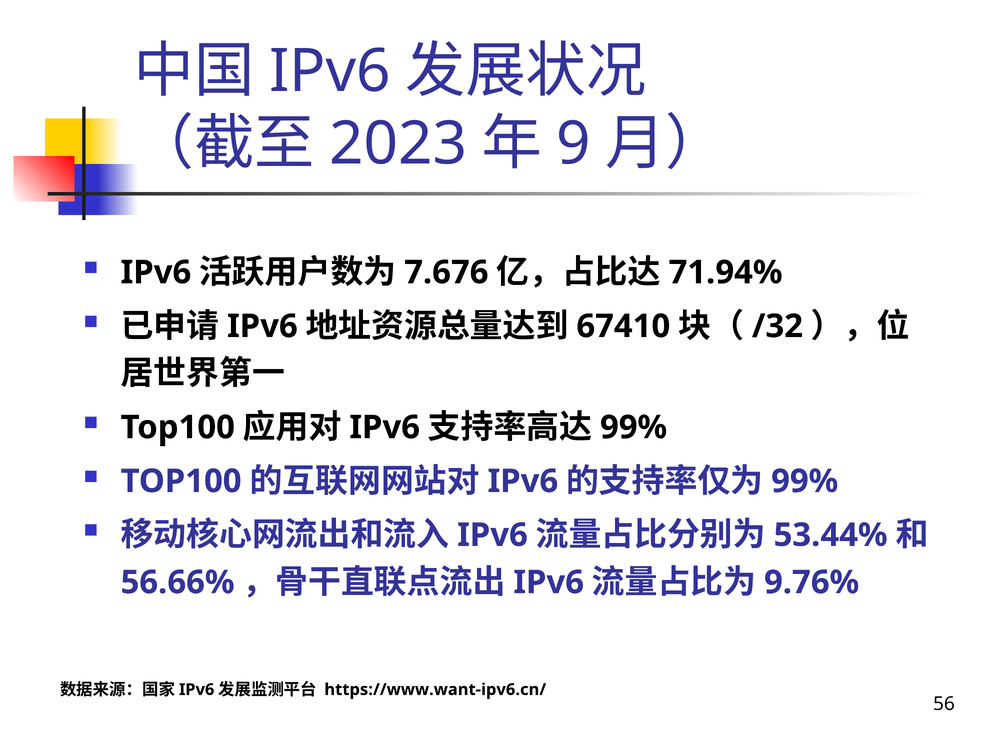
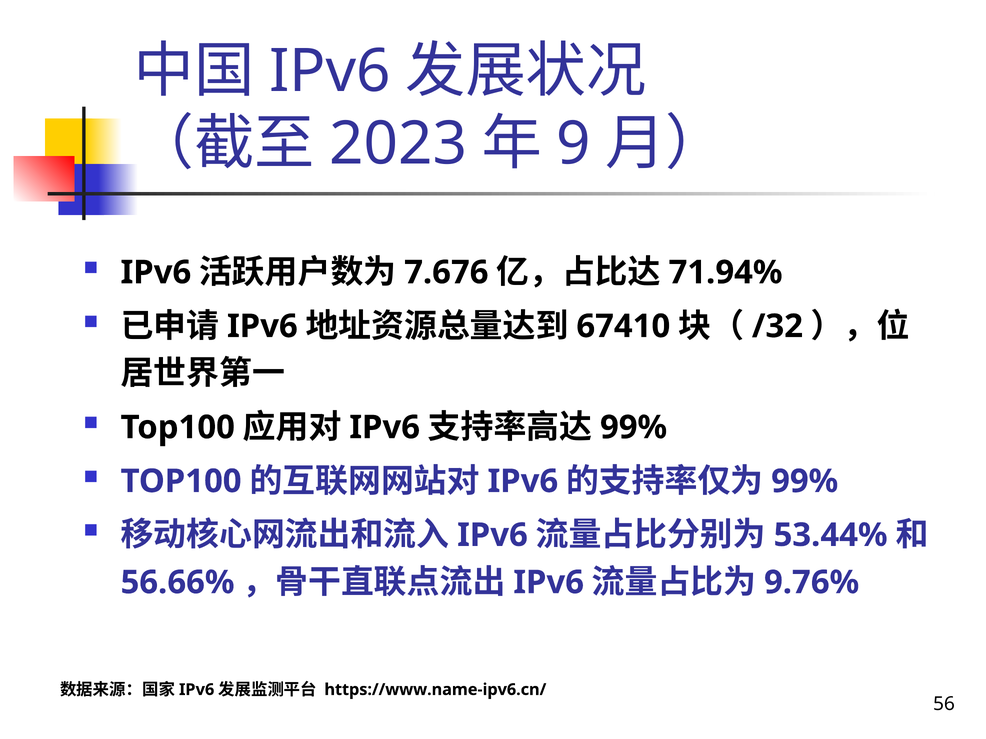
https://www.want-ipv6.cn/: https://www.want-ipv6.cn/ -> https://www.name-ipv6.cn/
